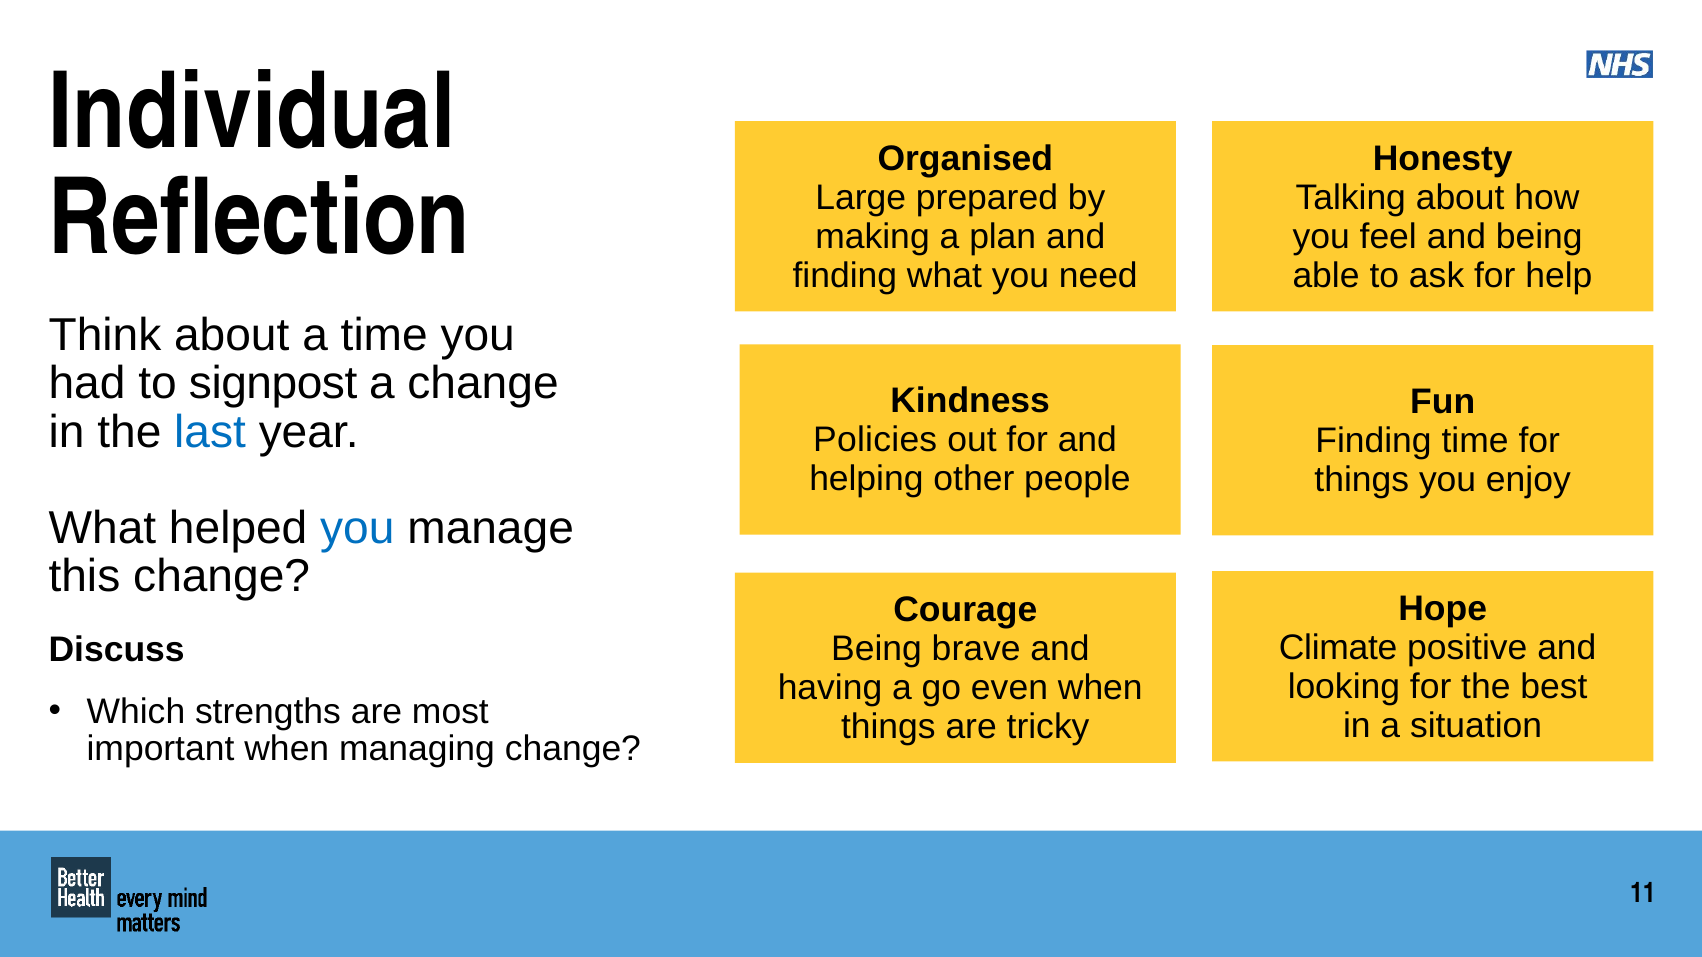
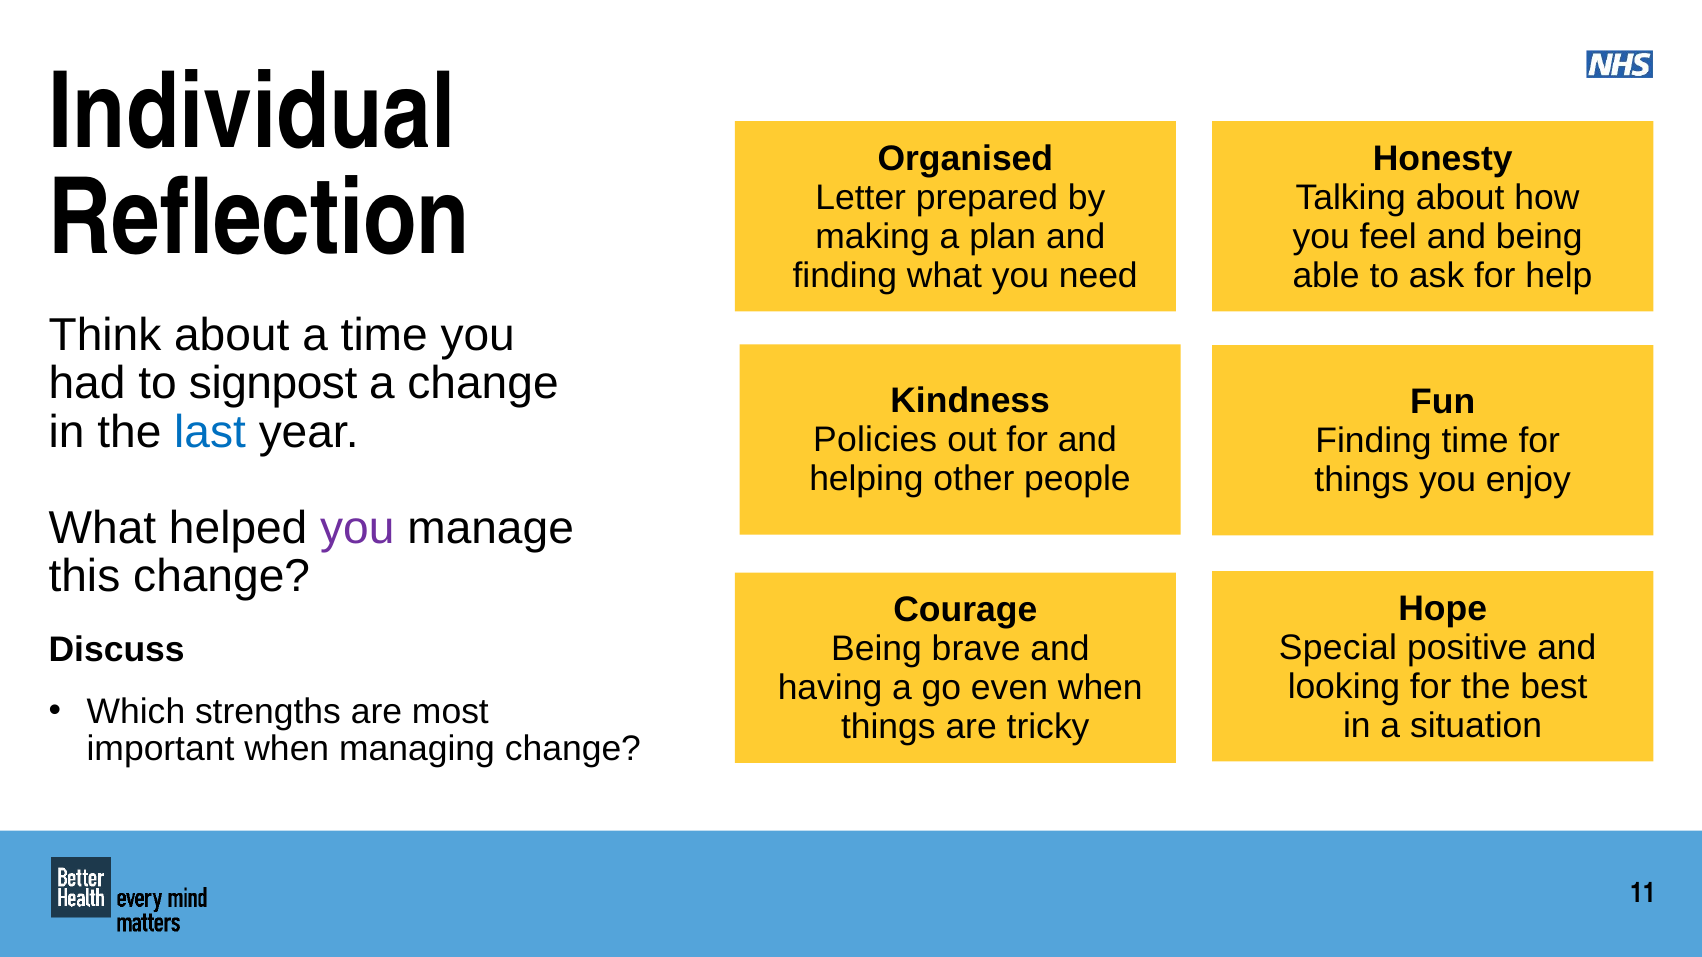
Large: Large -> Letter
you at (357, 528) colour: blue -> purple
Climate: Climate -> Special
